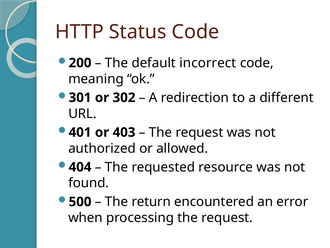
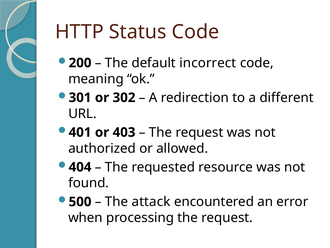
return: return -> attack
